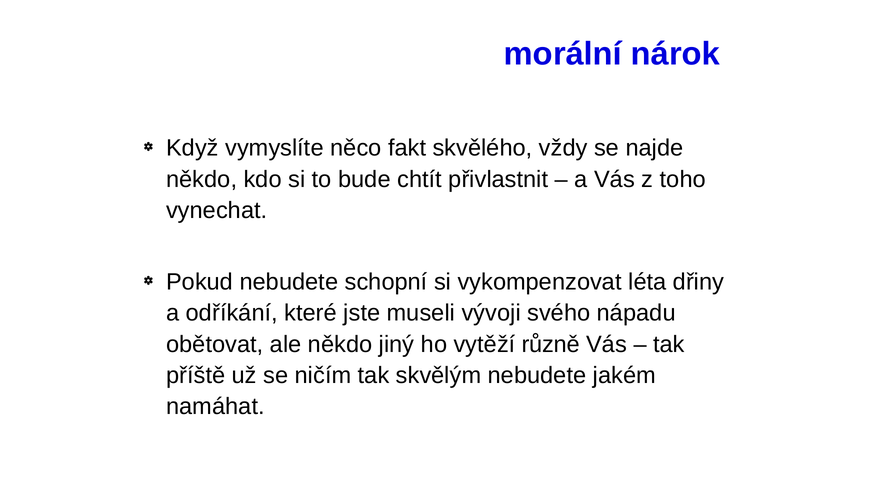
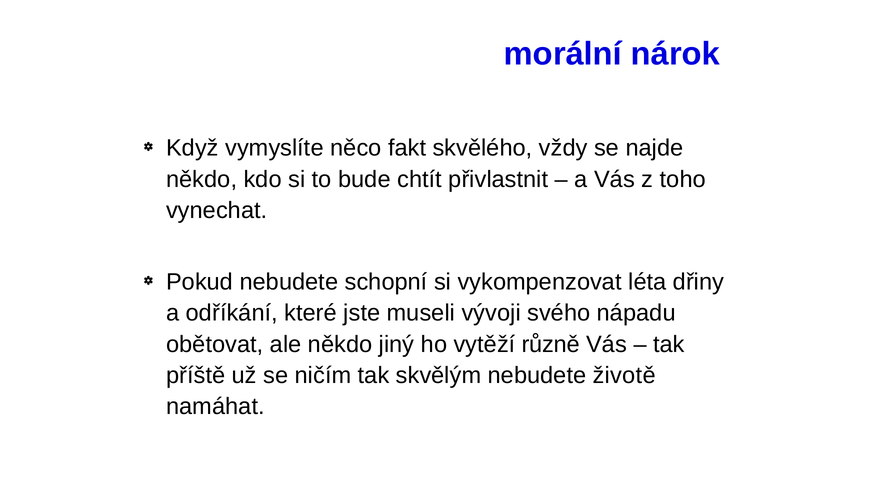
jakém: jakém -> životě
